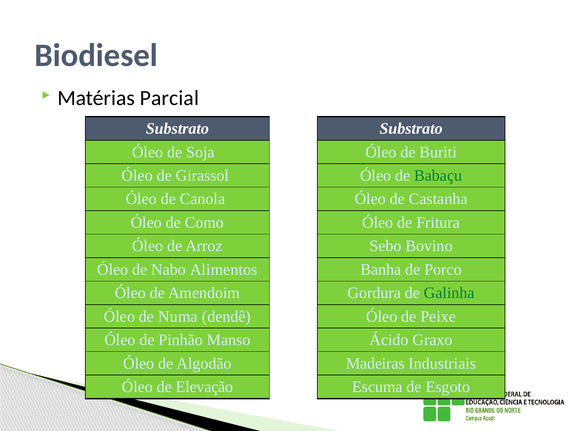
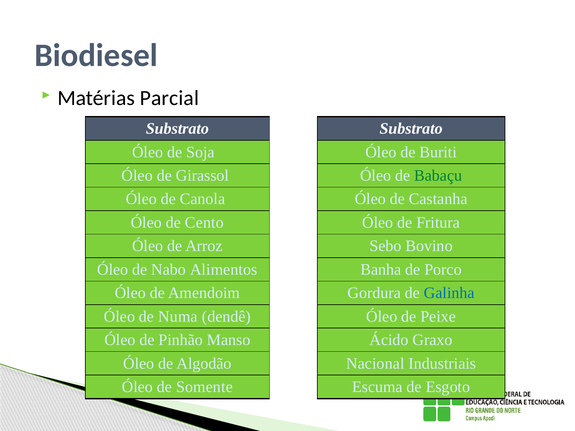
Como: Como -> Cento
Galinha colour: green -> blue
Madeiras: Madeiras -> Nacional
Elevação: Elevação -> Somente
